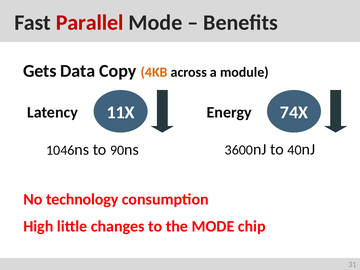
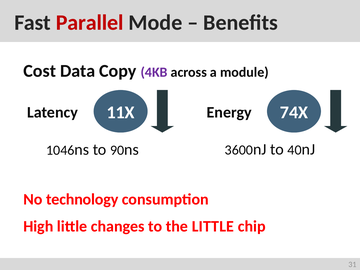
Gets: Gets -> Cost
4KB colour: orange -> purple
the MODE: MODE -> LITTLE
